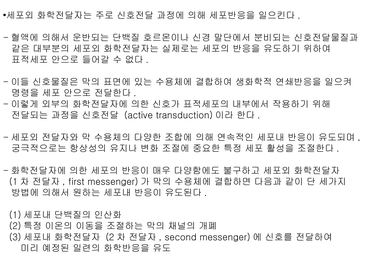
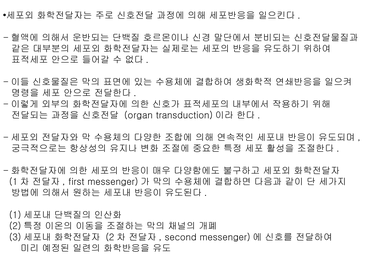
active: active -> organ
